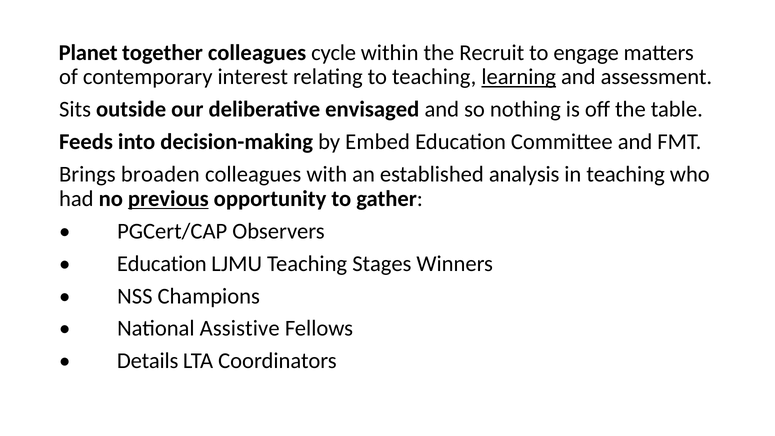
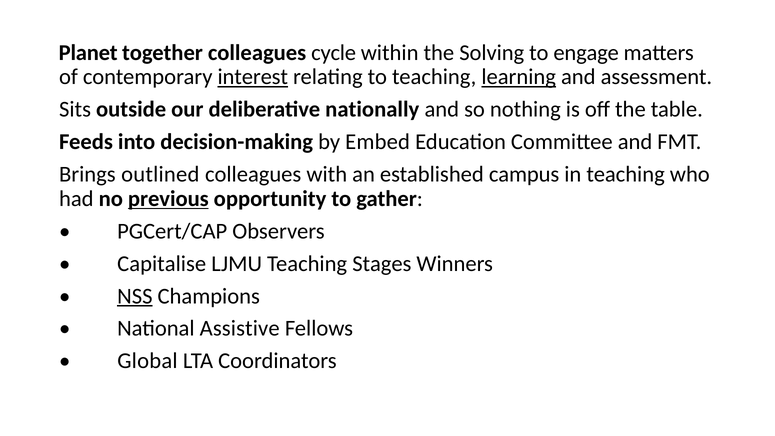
Recruit: Recruit -> Solving
interest underline: none -> present
envisaged: envisaged -> nationally
broaden: broaden -> outlined
analysis: analysis -> campus
Education at (162, 264): Education -> Capitalise
NSS underline: none -> present
Details: Details -> Global
